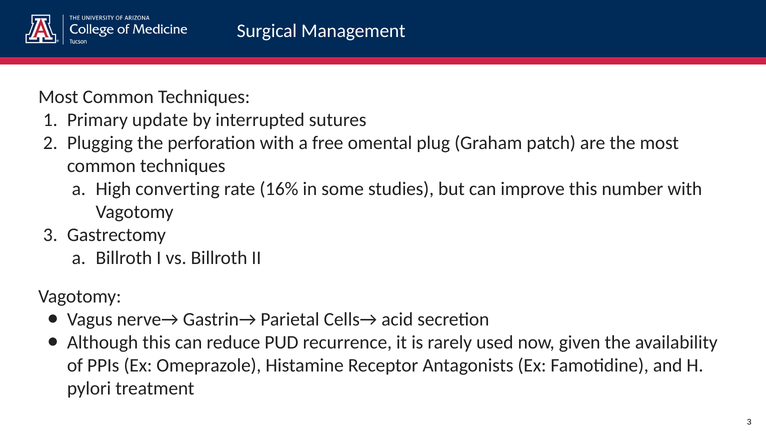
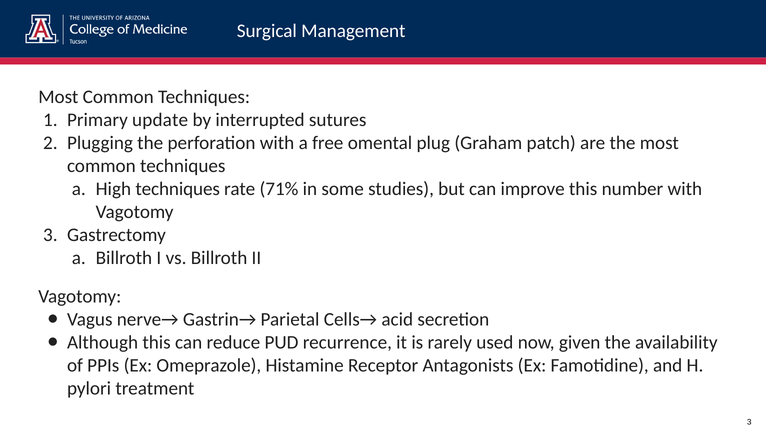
High converting: converting -> techniques
16%: 16% -> 71%
